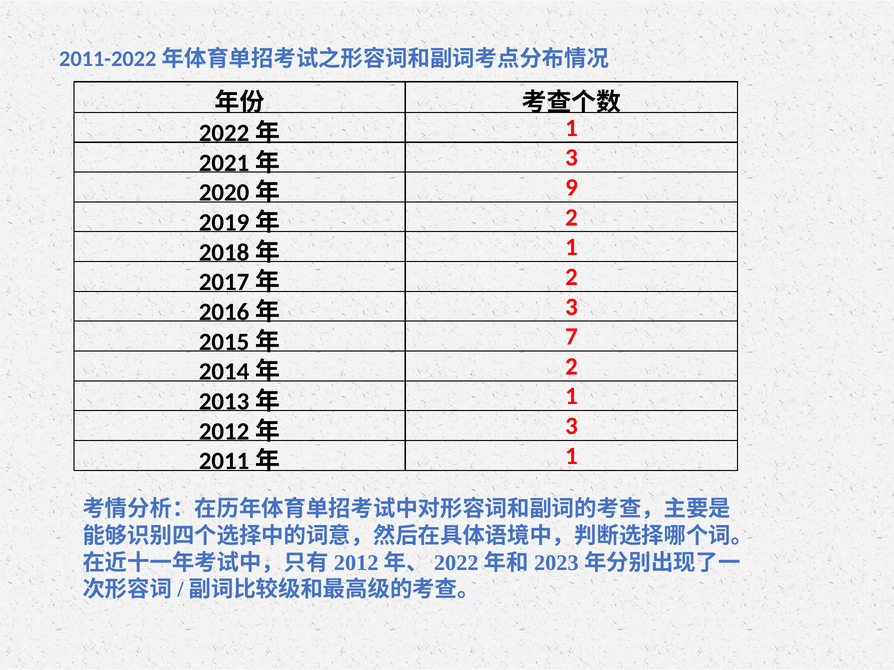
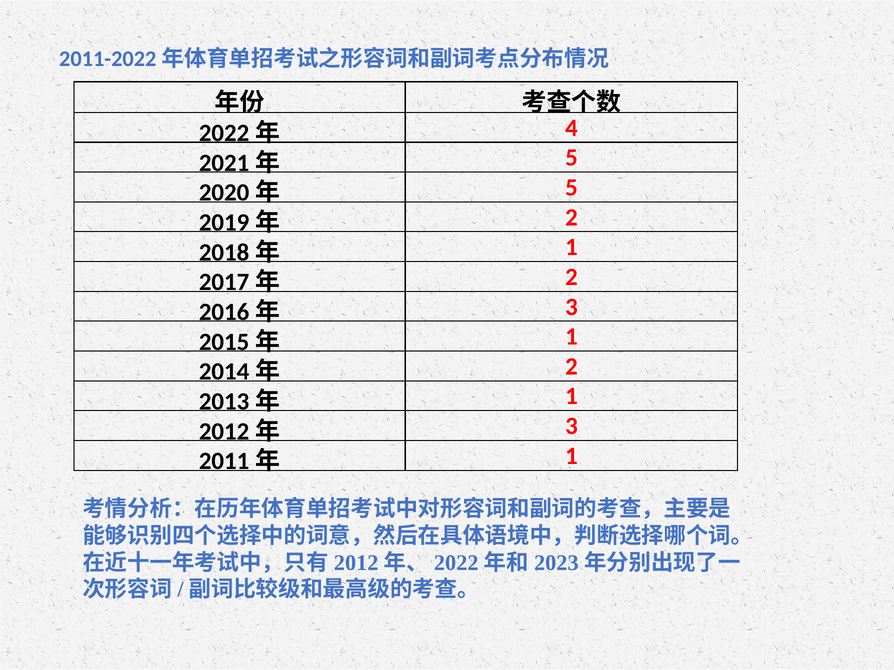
1 at (571, 128): 1 -> 4
3 at (571, 158): 3 -> 5
9 at (571, 188): 9 -> 5
7 at (571, 337): 7 -> 1
